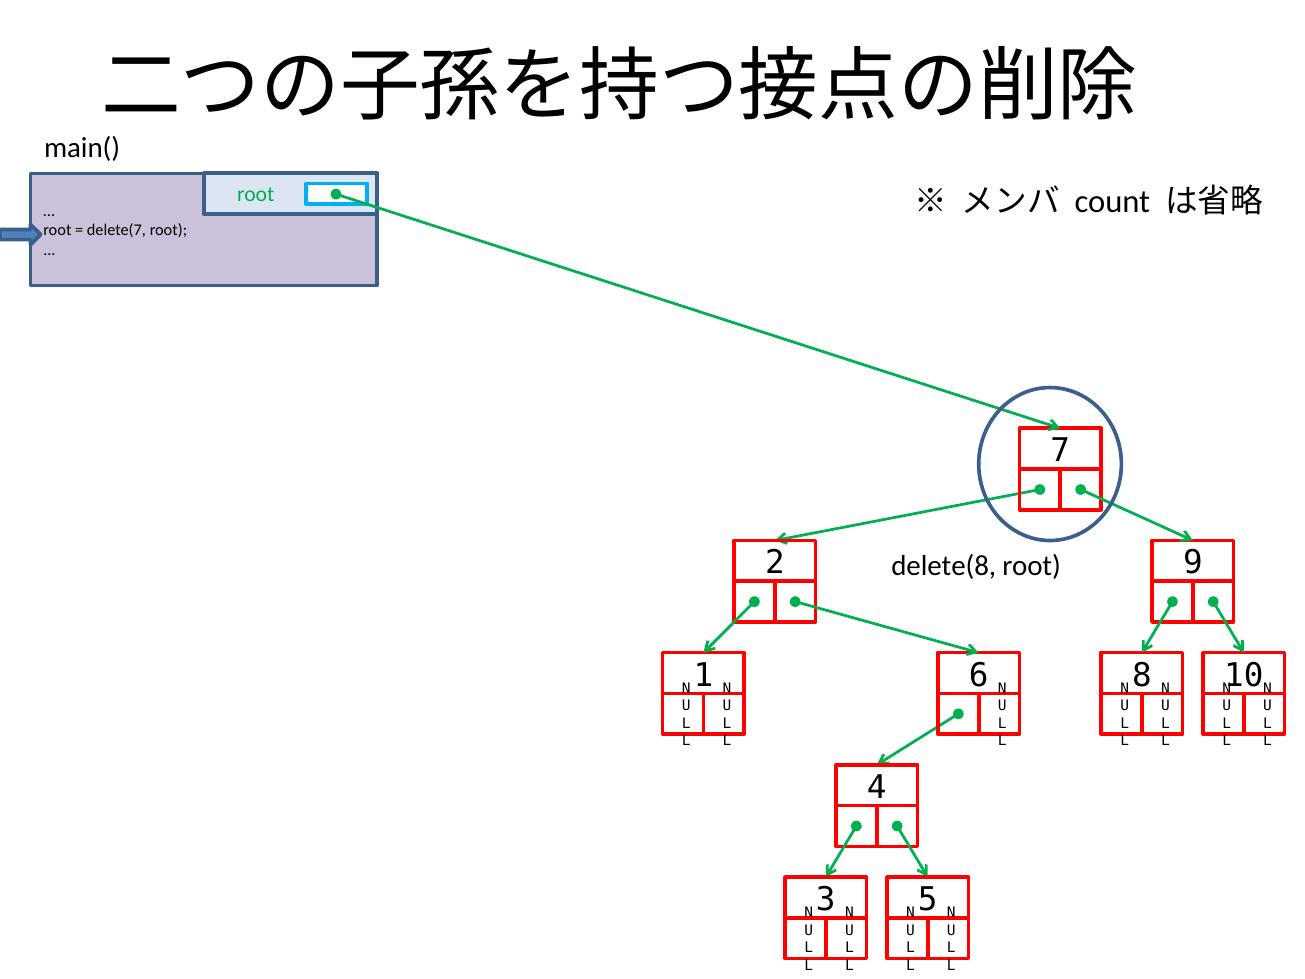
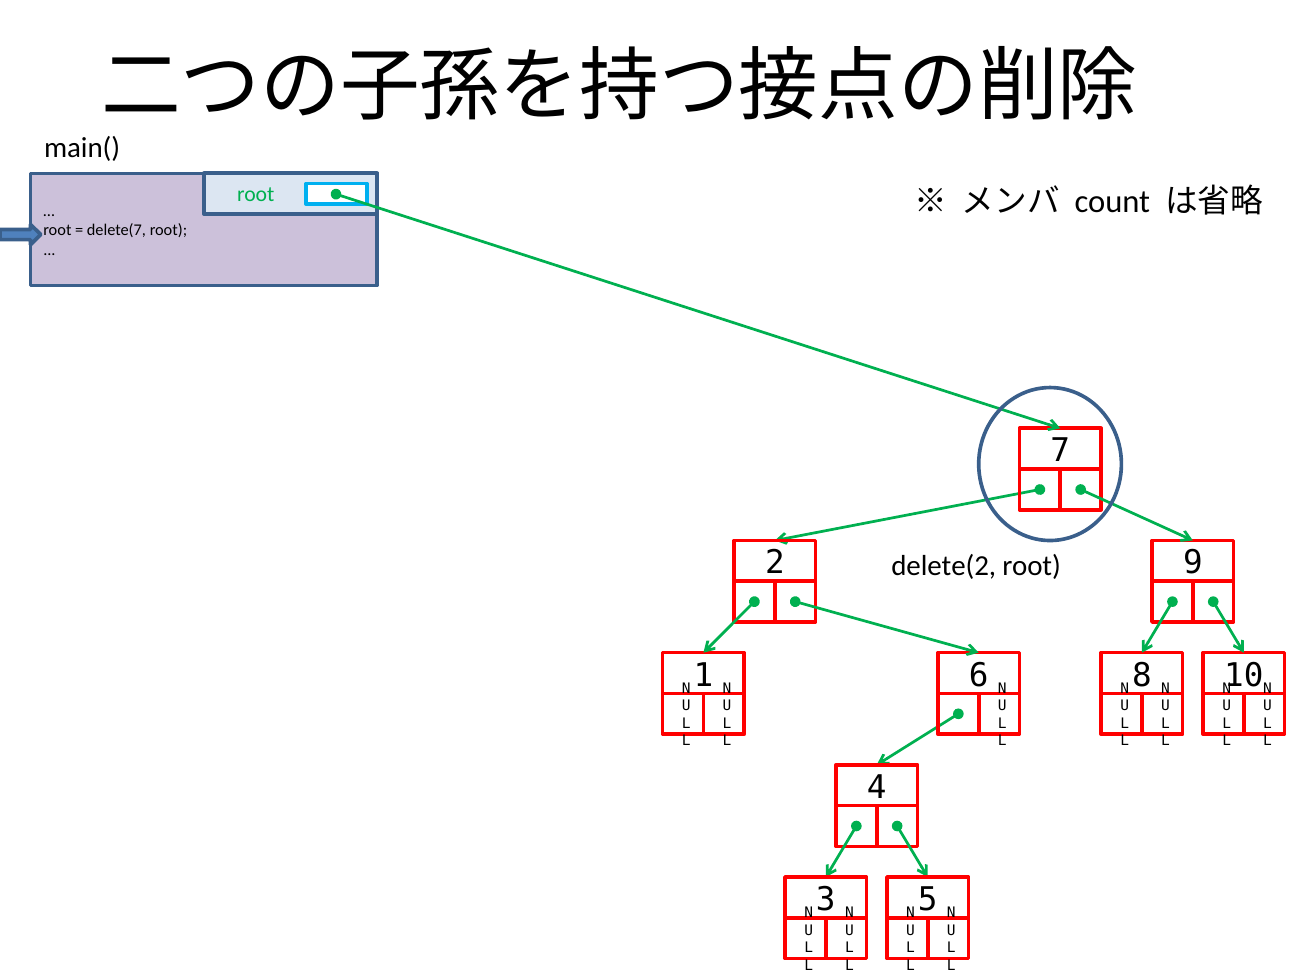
delete(8: delete(8 -> delete(2
